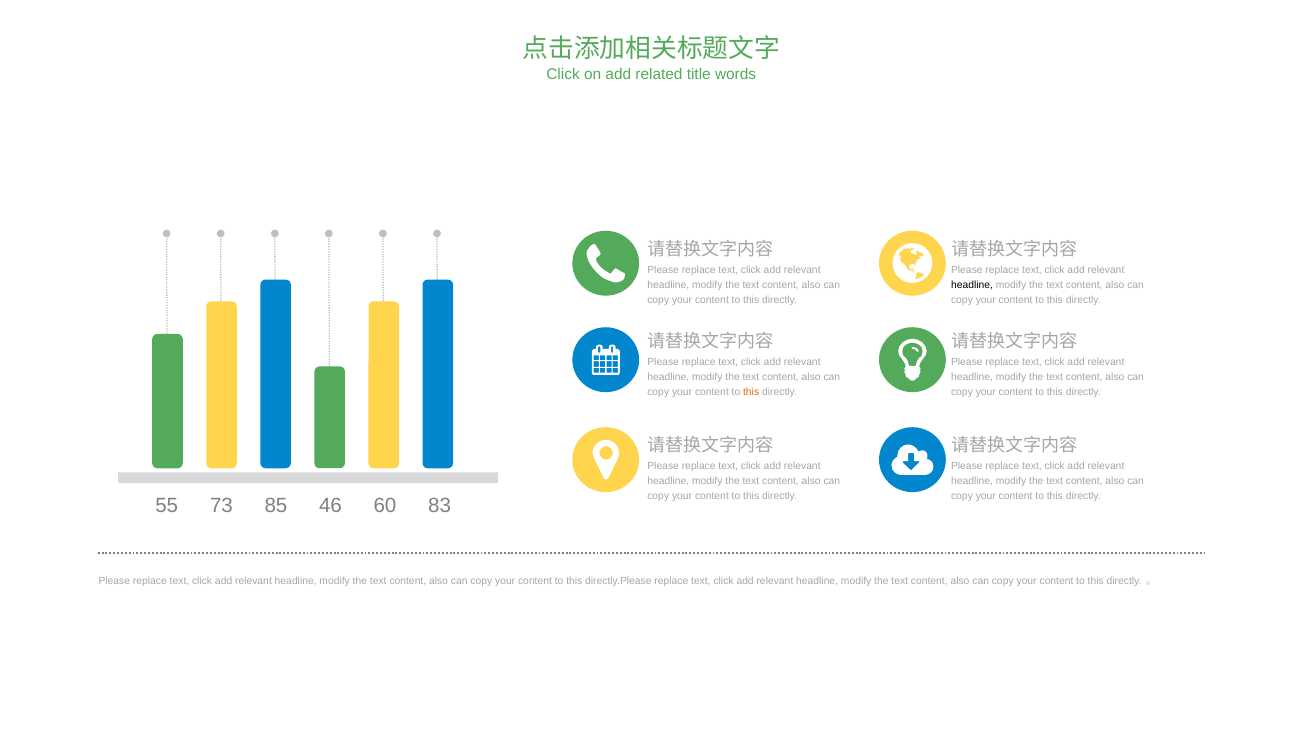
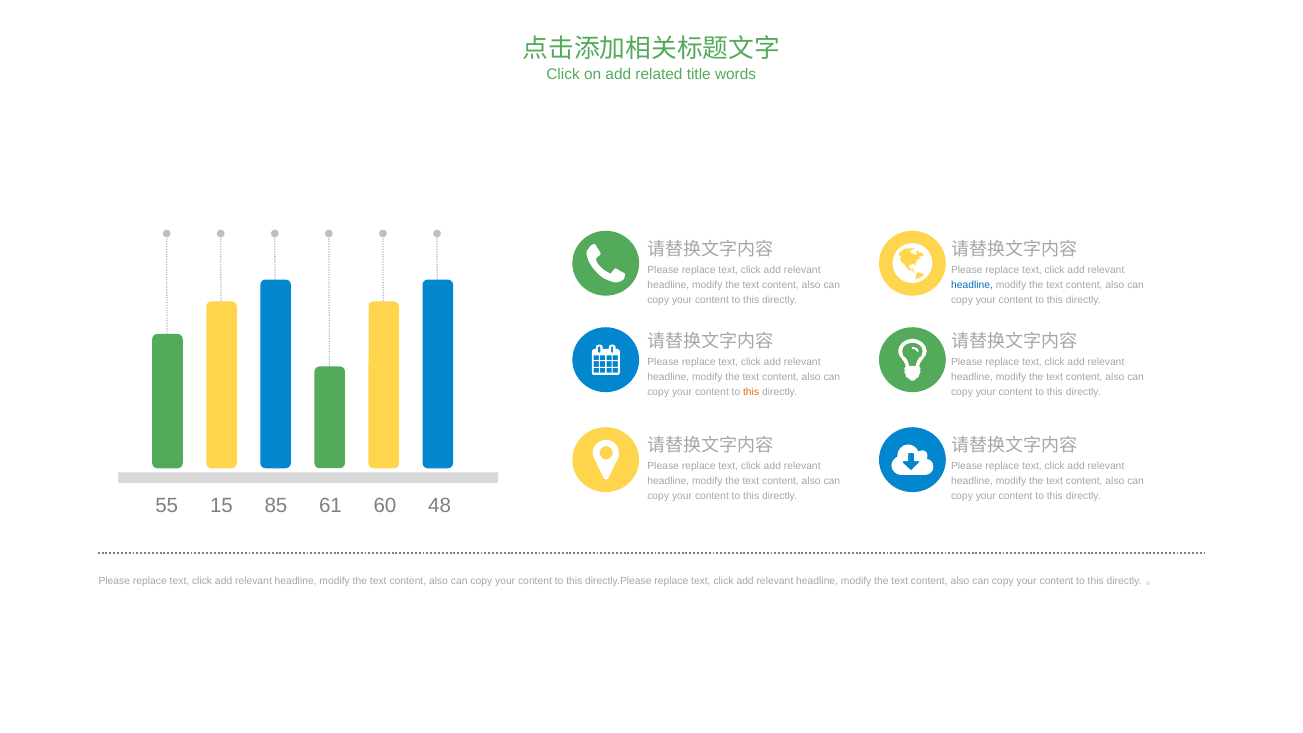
headline at (972, 285) colour: black -> blue
73: 73 -> 15
46: 46 -> 61
83: 83 -> 48
